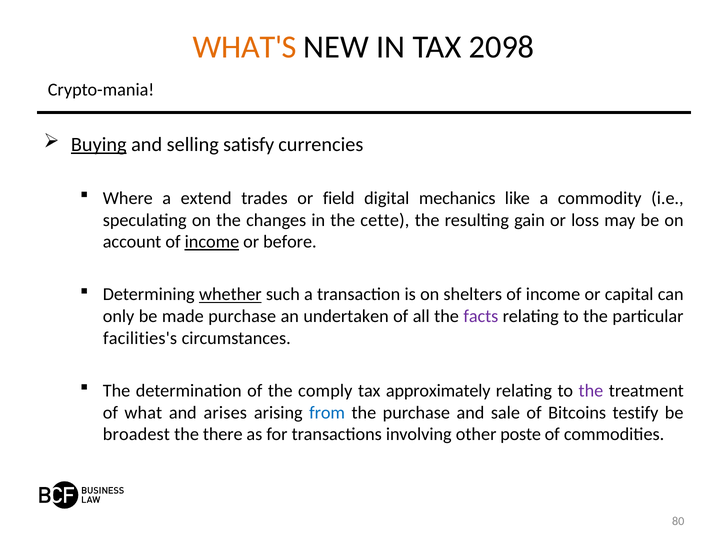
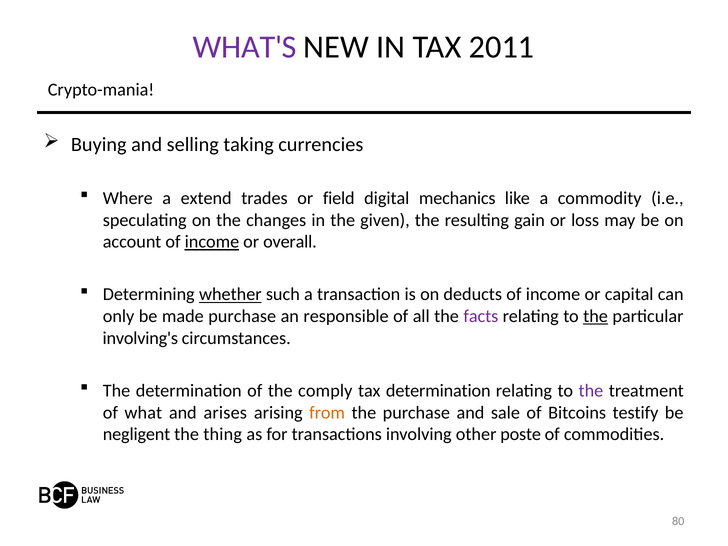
WHAT'S colour: orange -> purple
2098: 2098 -> 2011
Buying underline: present -> none
satisfy: satisfy -> taking
cette: cette -> given
before: before -> overall
shelters: shelters -> deducts
undertaken: undertaken -> responsible
the at (596, 316) underline: none -> present
facilities's: facilities's -> involving's
tax approximately: approximately -> determination
from colour: blue -> orange
broadest: broadest -> negligent
there: there -> thing
